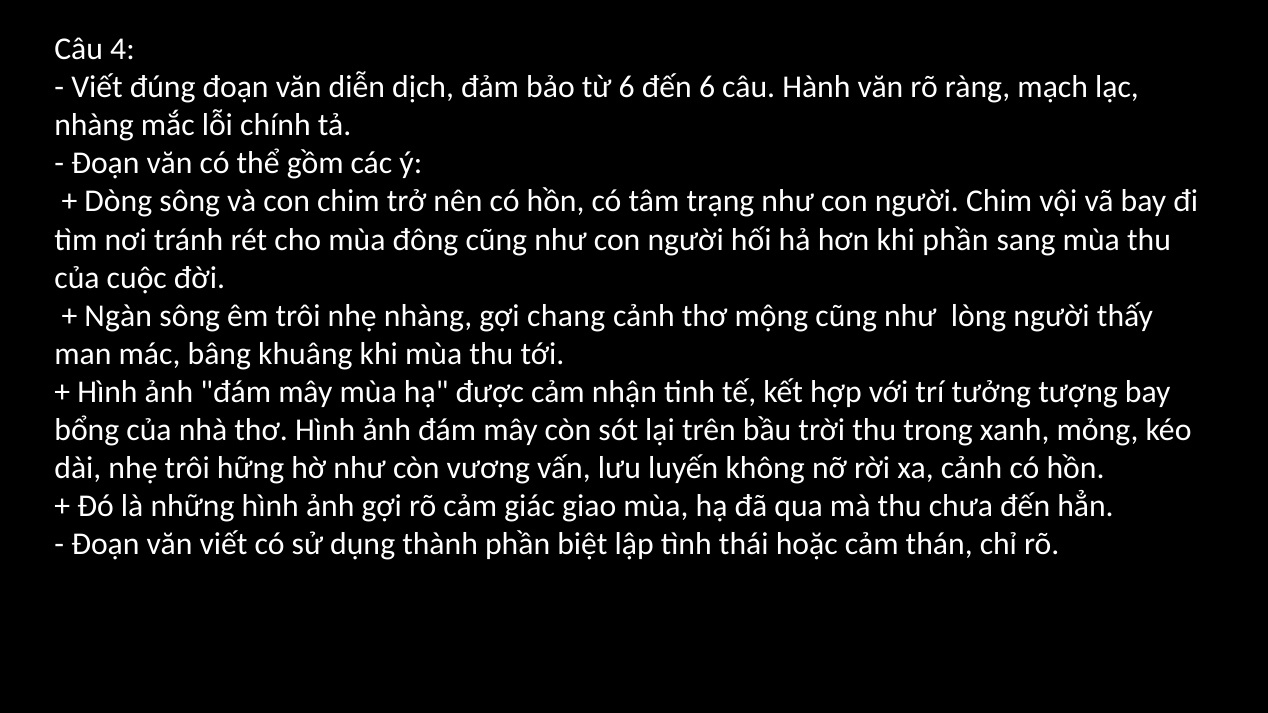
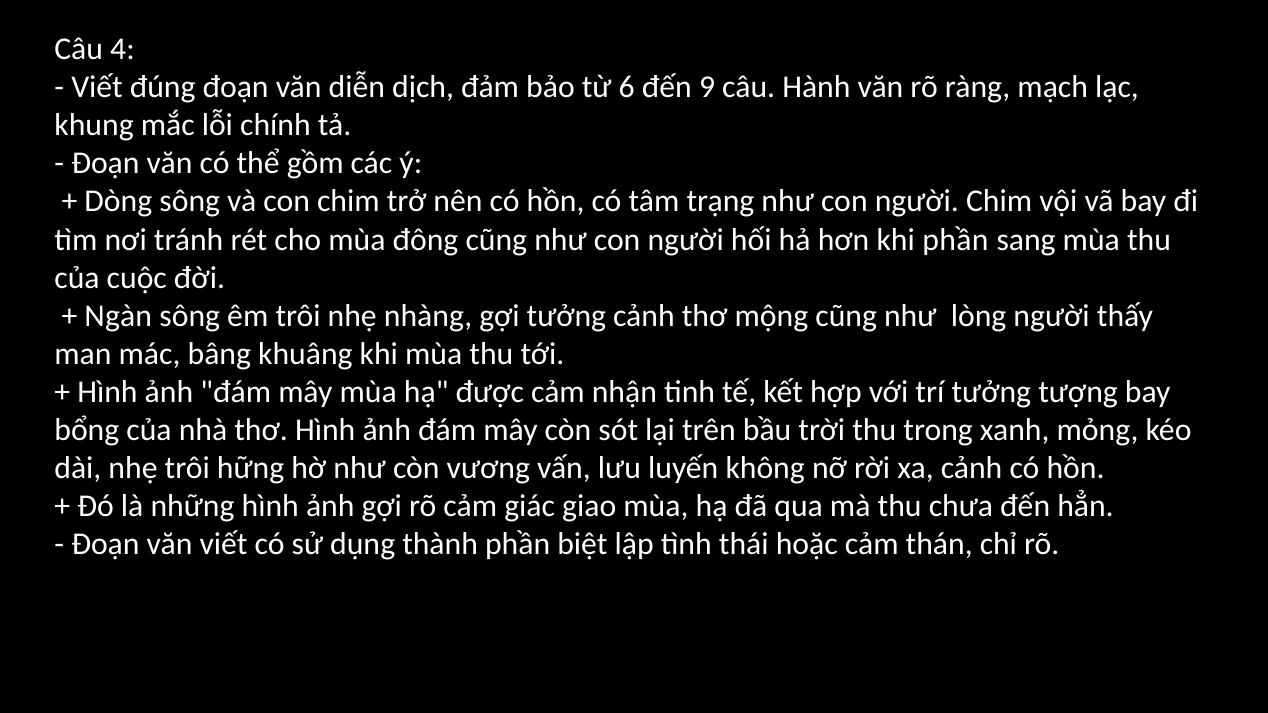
đến 6: 6 -> 9
nhàng at (94, 126): nhàng -> khung
gợi chang: chang -> tưởng
